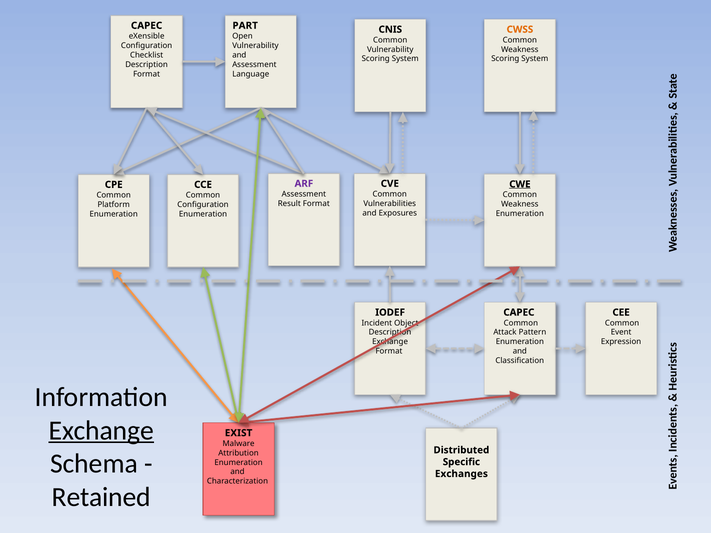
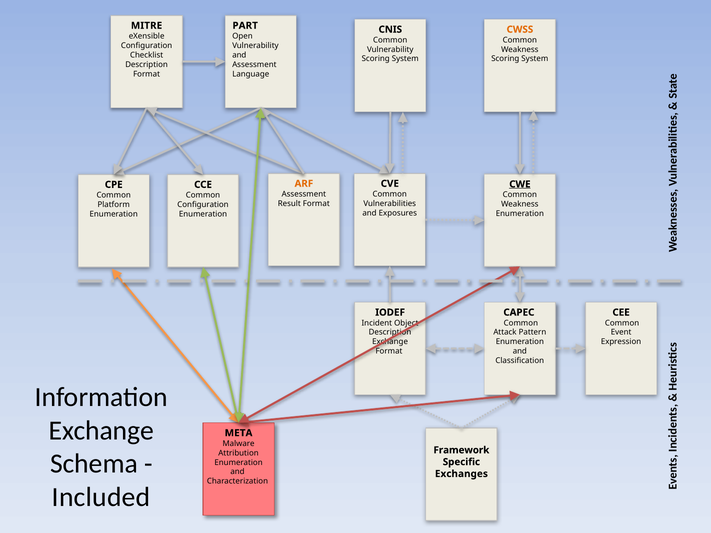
CAPEC at (147, 26): CAPEC -> MITRE
ARF colour: purple -> orange
Exchange at (101, 431) underline: present -> none
EXIST: EXIST -> META
Distributed: Distributed -> Framework
Retained: Retained -> Included
